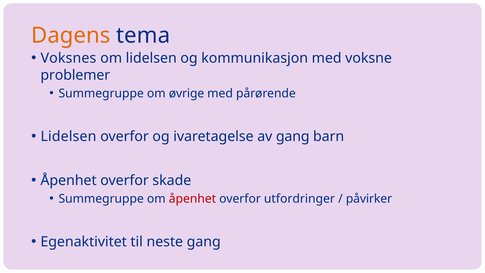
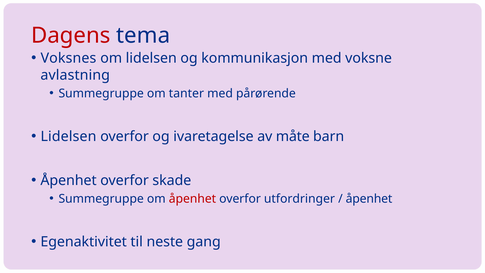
Dagens colour: orange -> red
problemer: problemer -> avlastning
øvrige: øvrige -> tanter
av gang: gang -> måte
påvirker at (369, 199): påvirker -> åpenhet
